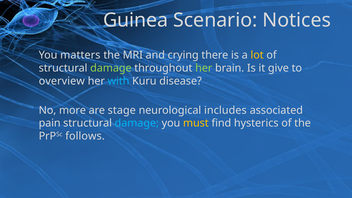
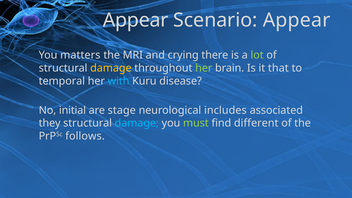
Guinea at (136, 20): Guinea -> Appear
Scenario Notices: Notices -> Appear
lot colour: yellow -> light green
damage at (111, 68) colour: light green -> yellow
give: give -> that
overview: overview -> temporal
more: more -> initial
pain: pain -> they
must colour: yellow -> light green
hysterics: hysterics -> different
